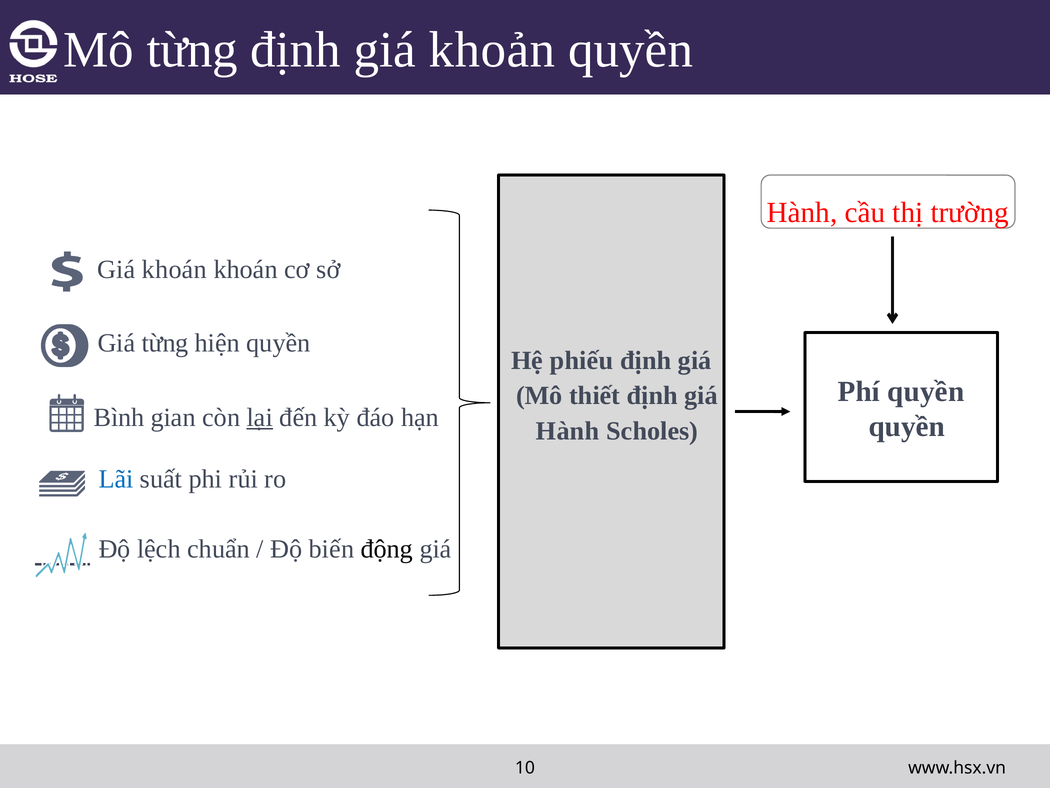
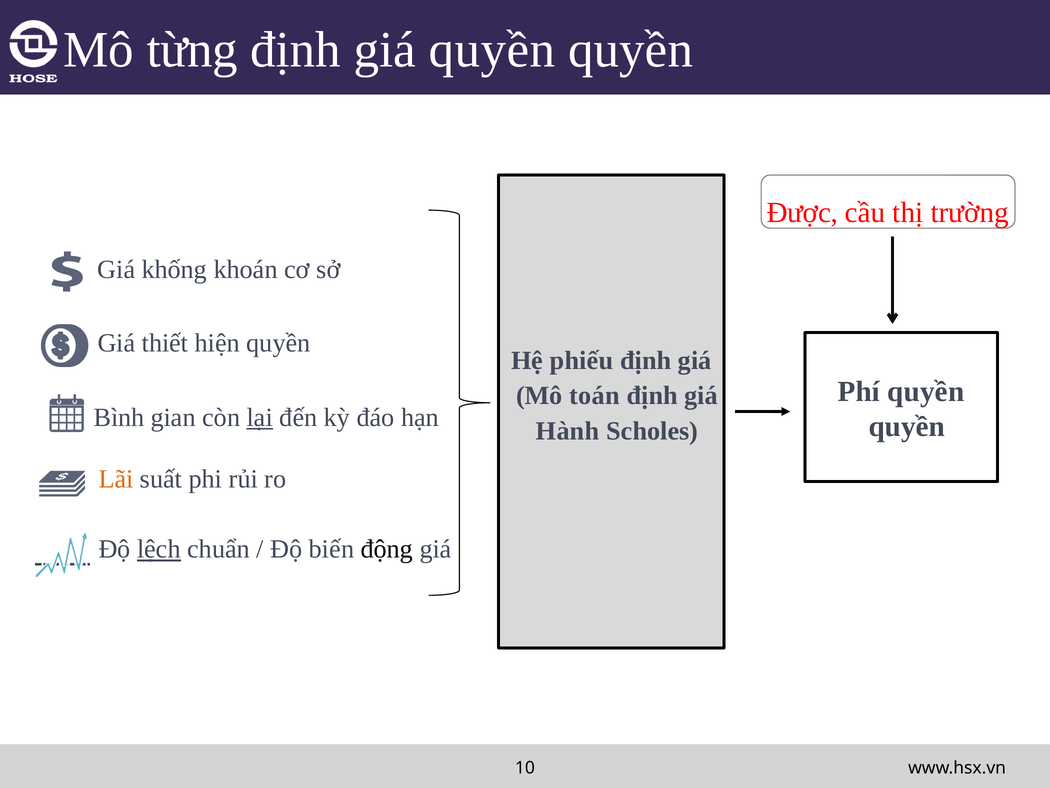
giá khoản: khoản -> quyền
Hành at (802, 213): Hành -> Được
Giá khoán: khoán -> khống
Giá từng: từng -> thiết
thiết: thiết -> toán
Lãi colour: blue -> orange
lệch underline: none -> present
